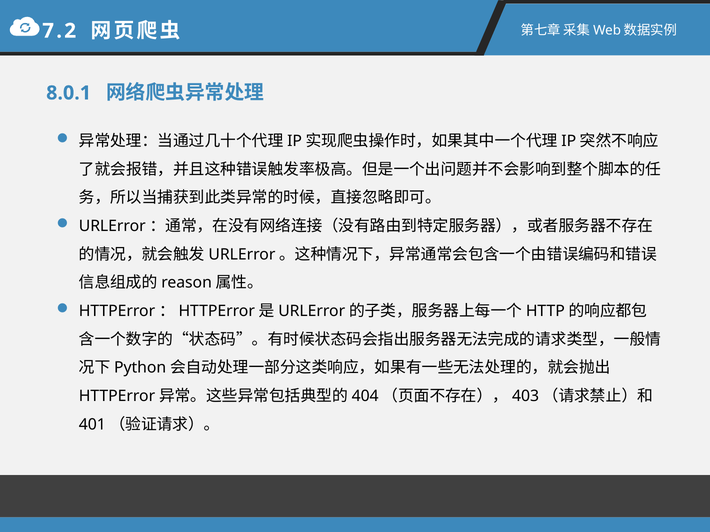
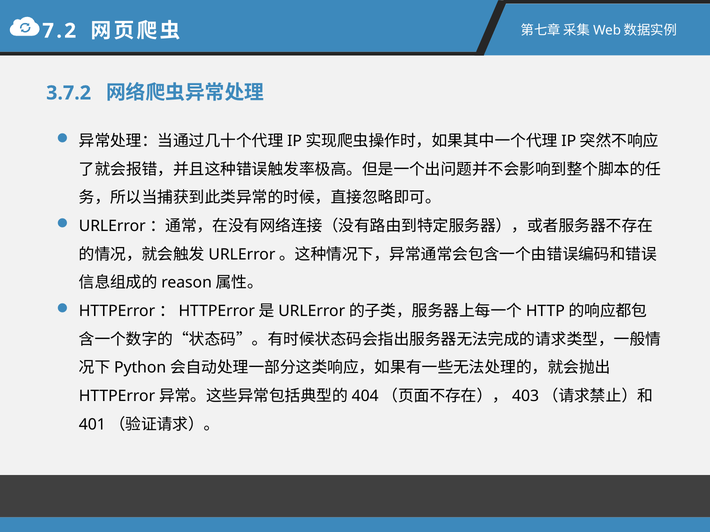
8.0.1: 8.0.1 -> 3.7.2
